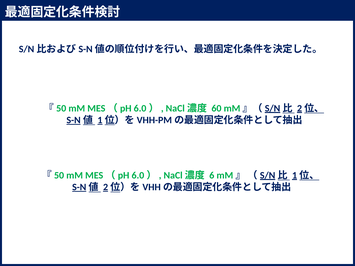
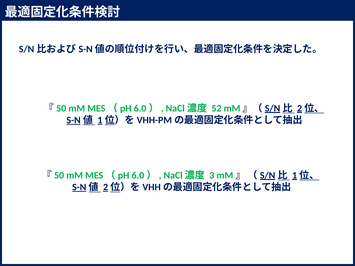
60: 60 -> 52
6: 6 -> 3
